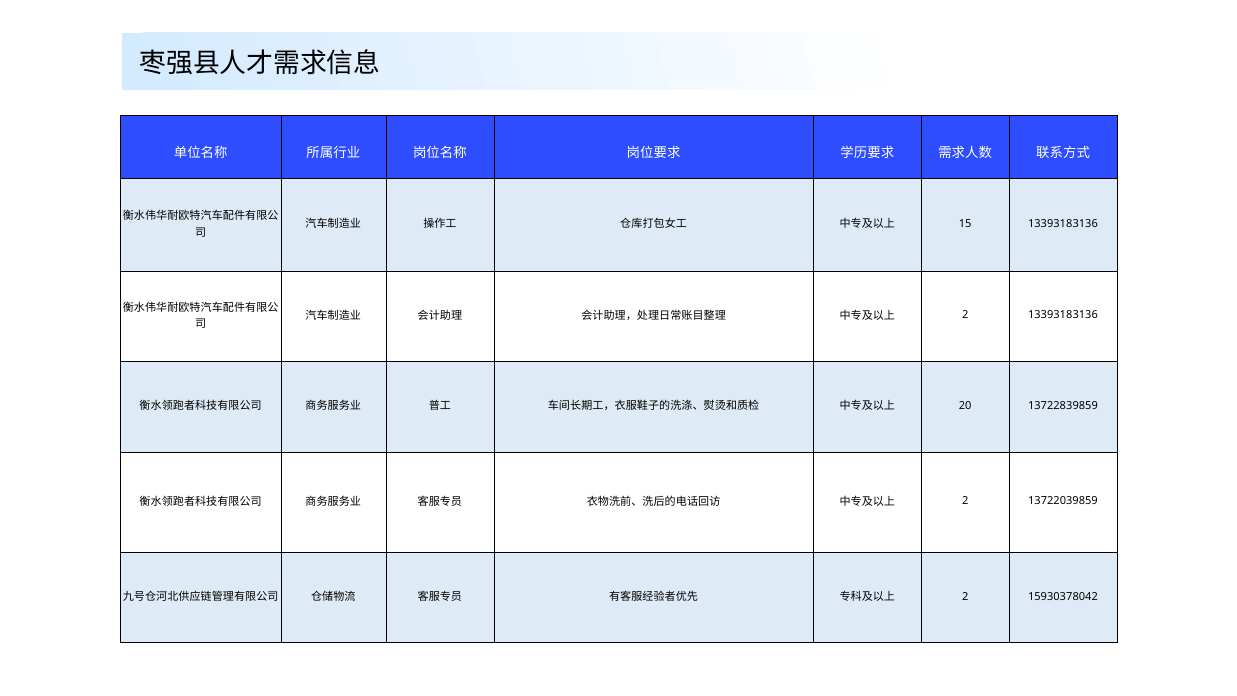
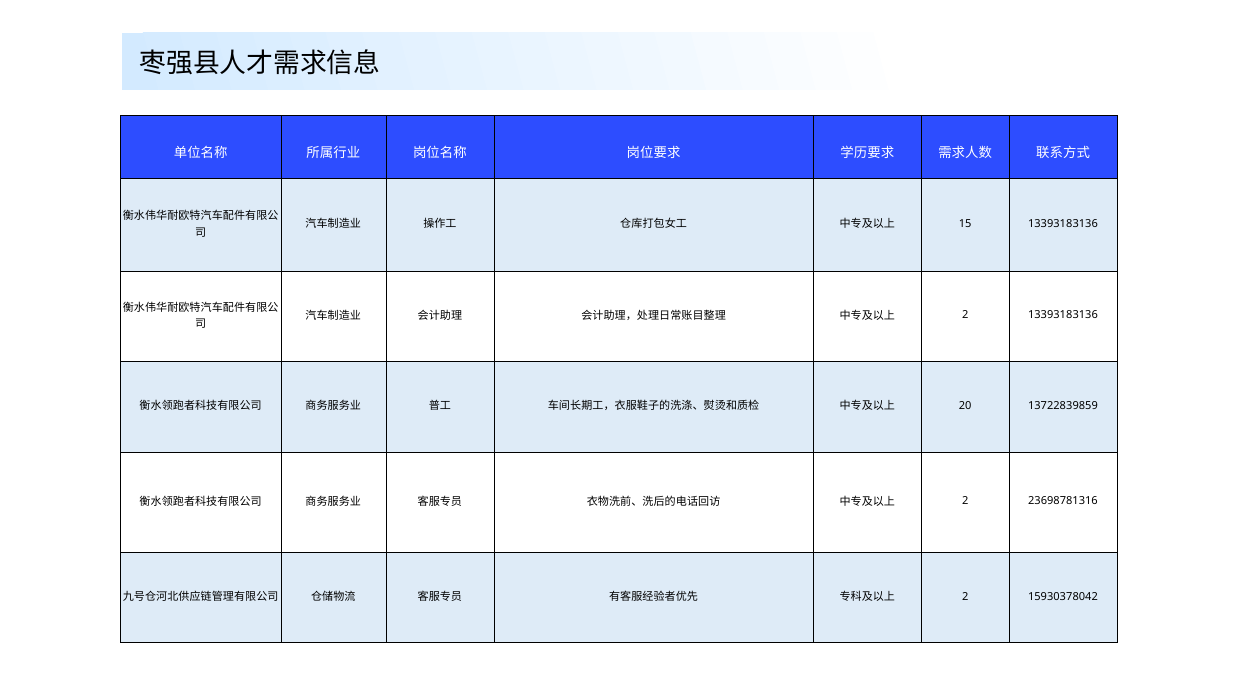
13722039859: 13722039859 -> 23698781316
